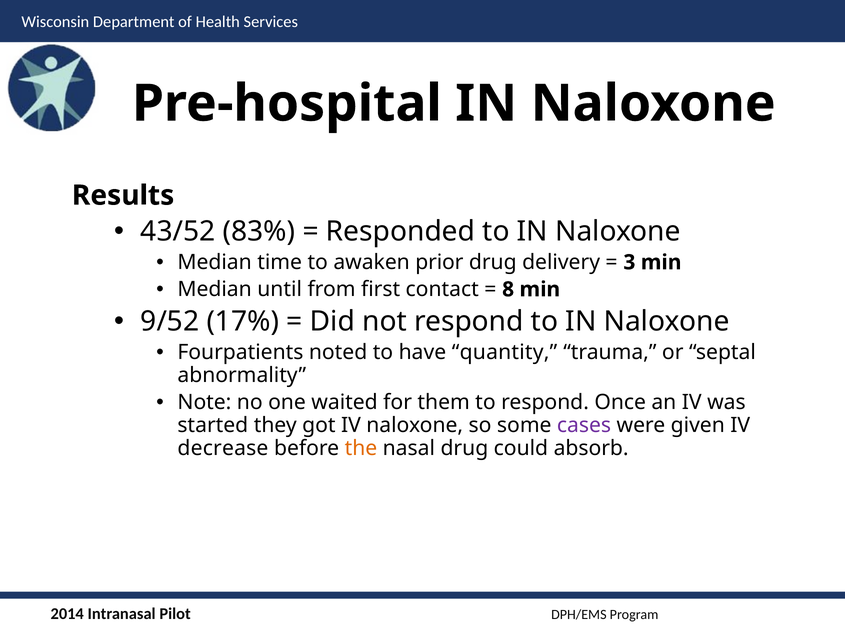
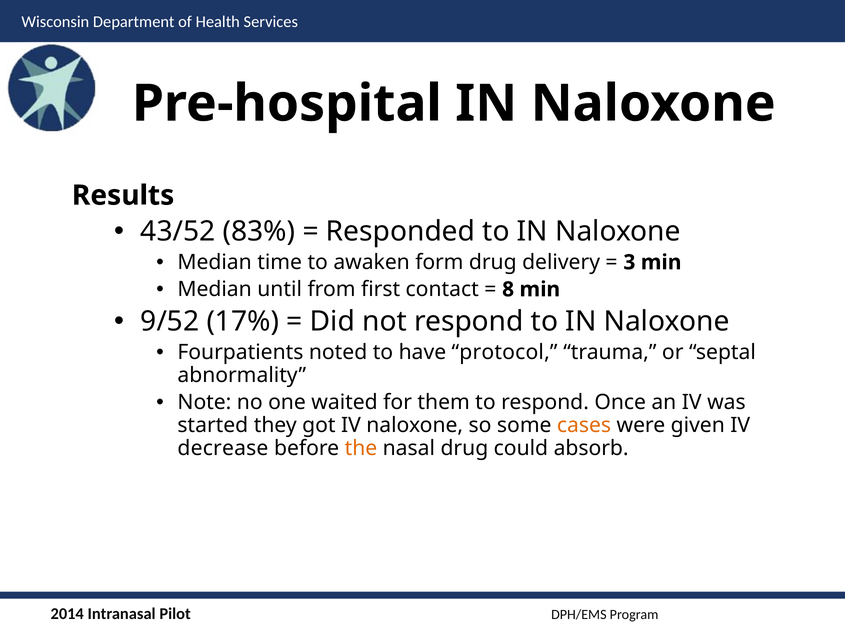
prior: prior -> form
quantity: quantity -> protocol
cases colour: purple -> orange
